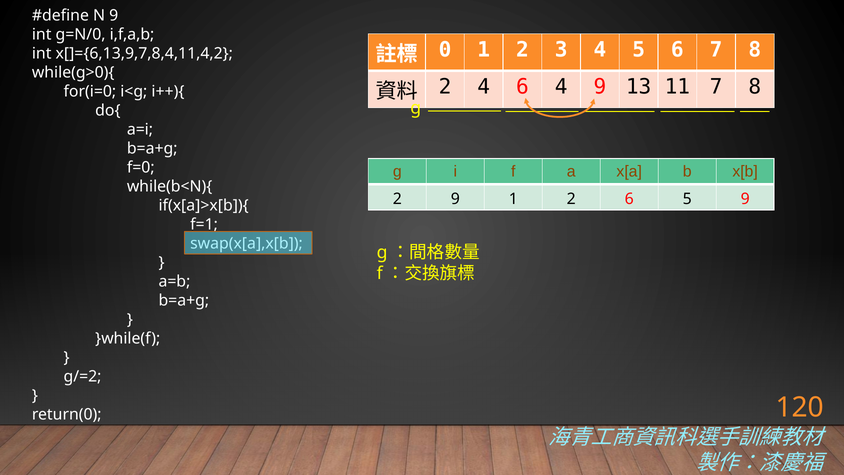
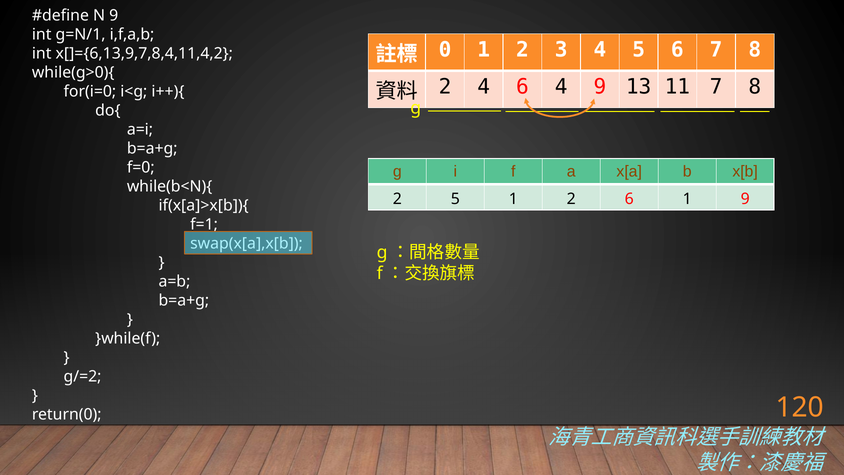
g=N/0: g=N/0 -> g=N/1
2 9: 9 -> 5
6 5: 5 -> 1
